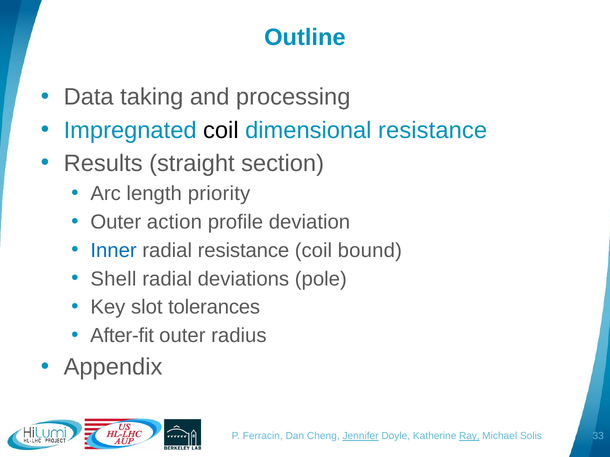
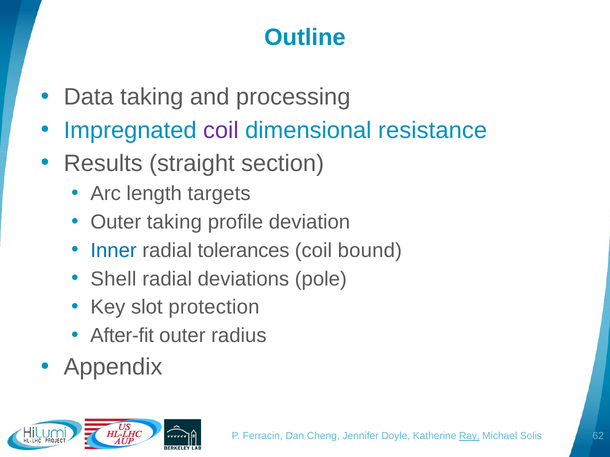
coil at (221, 130) colour: black -> purple
priority: priority -> targets
Outer action: action -> taking
radial resistance: resistance -> tolerances
tolerances: tolerances -> protection
Jennifer underline: present -> none
33: 33 -> 62
